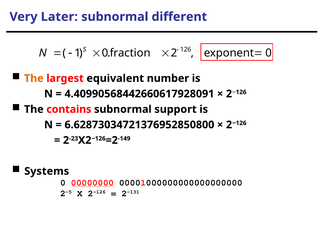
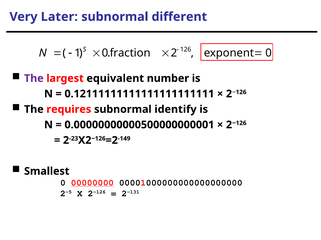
The at (34, 79) colour: orange -> purple
4.40990568442660617928091: 4.40990568442660617928091 -> 0.12111111111111111111111
contains: contains -> requires
support: support -> identify
6.62873034721376952850800: 6.62873034721376952850800 -> 0.00000000000500000000001
Systems: Systems -> Smallest
